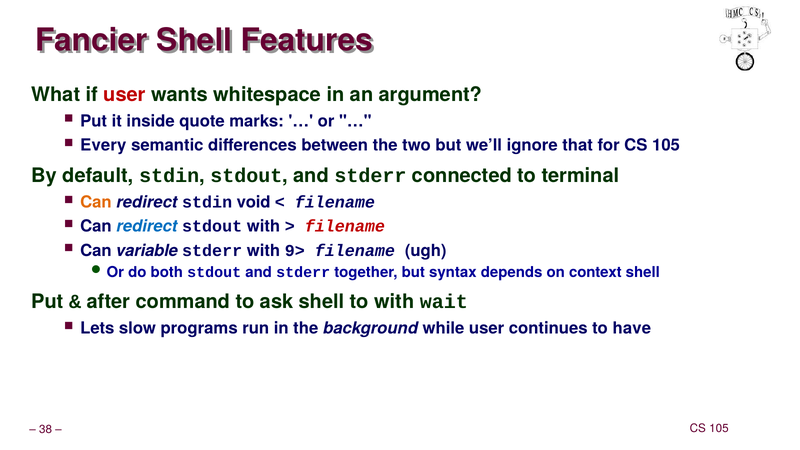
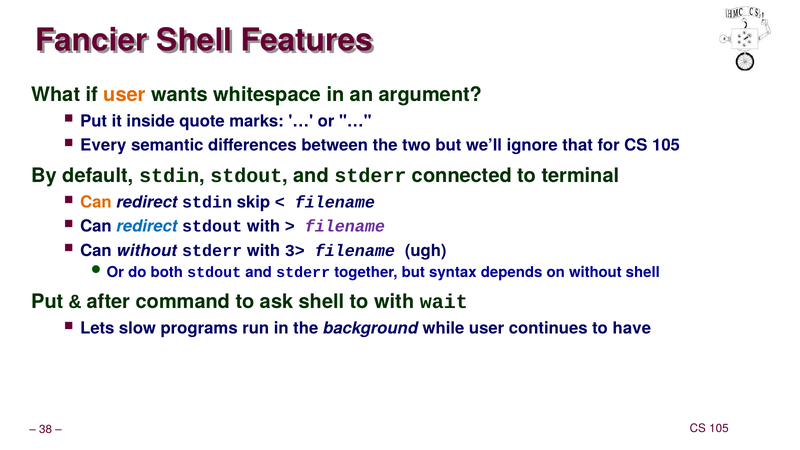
user at (125, 95) colour: red -> orange
void: void -> skip
filename at (345, 226) colour: red -> purple
Can variable: variable -> without
9>: 9> -> 3>
on context: context -> without
